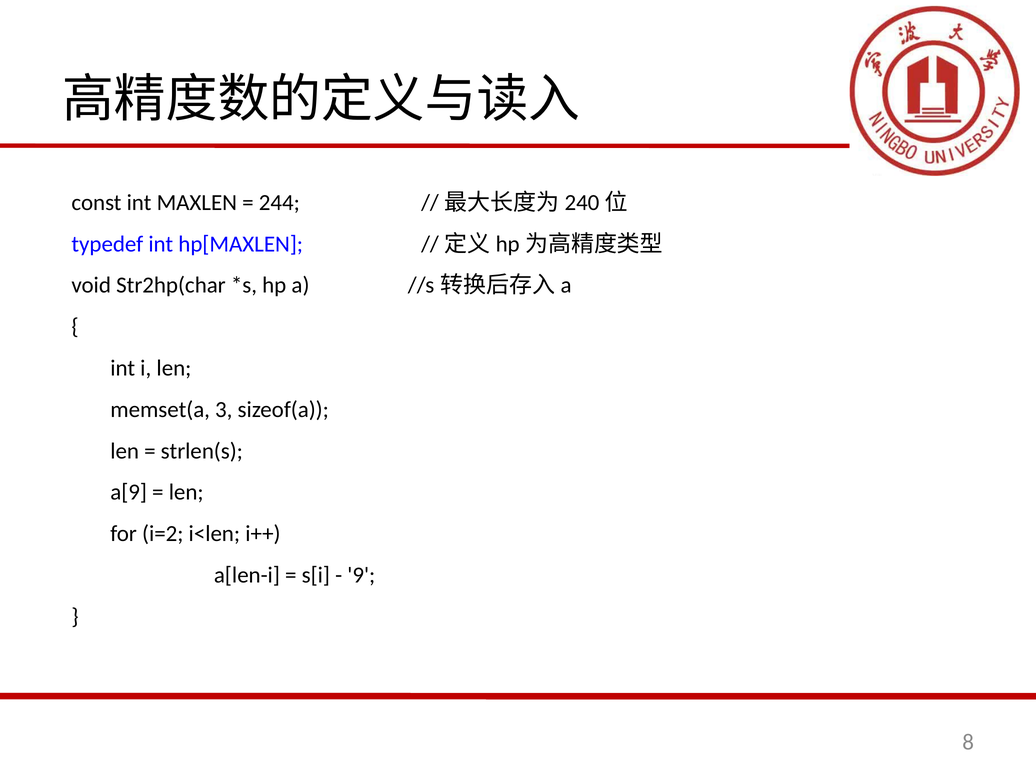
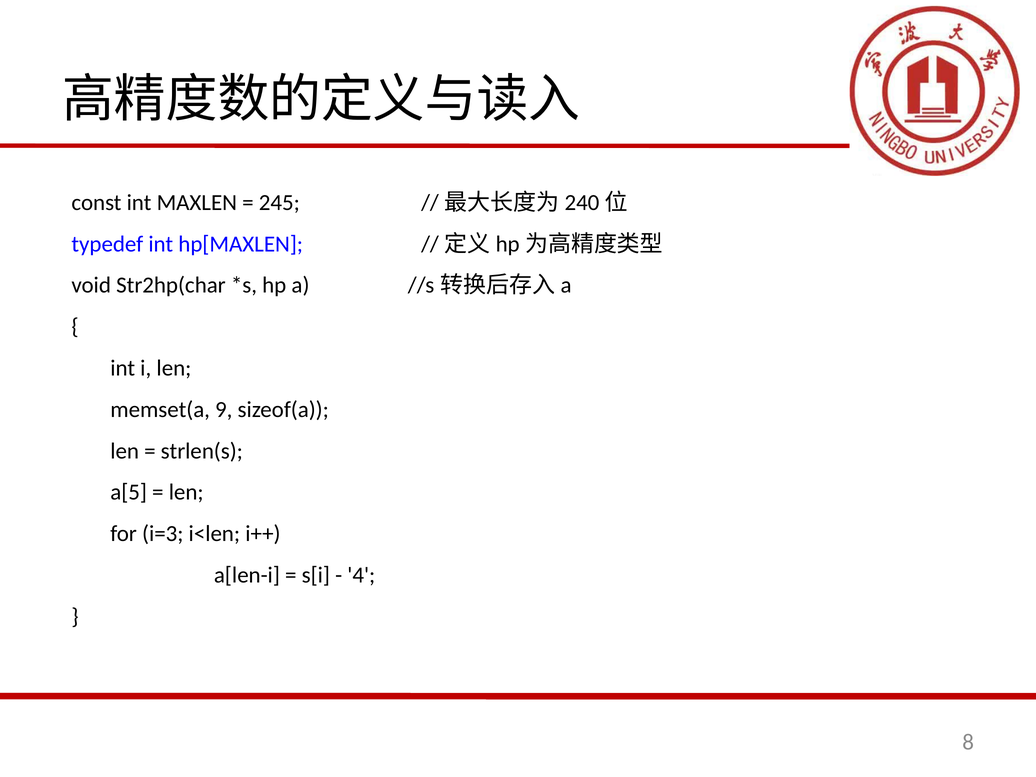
244: 244 -> 245
3: 3 -> 9
a[9: a[9 -> a[5
i=2: i=2 -> i=3
9: 9 -> 4
